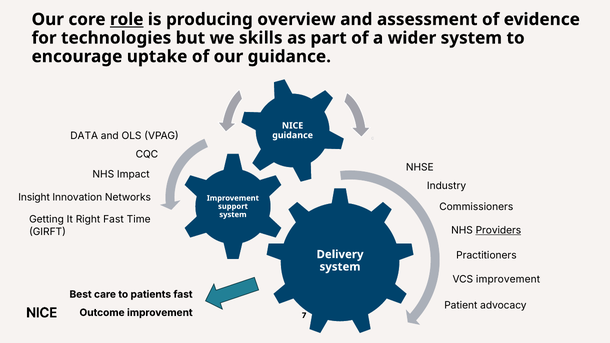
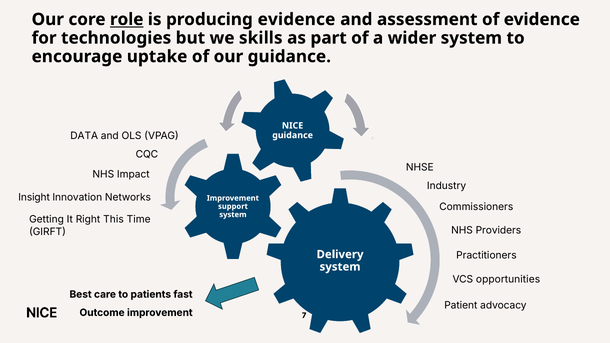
producing overview: overview -> evidence
Right Fast: Fast -> This
Providers underline: present -> none
VCS improvement: improvement -> opportunities
